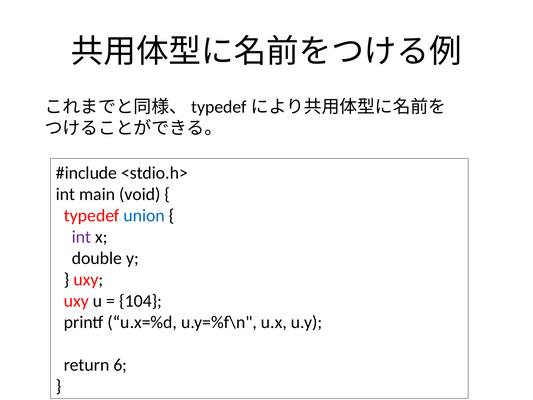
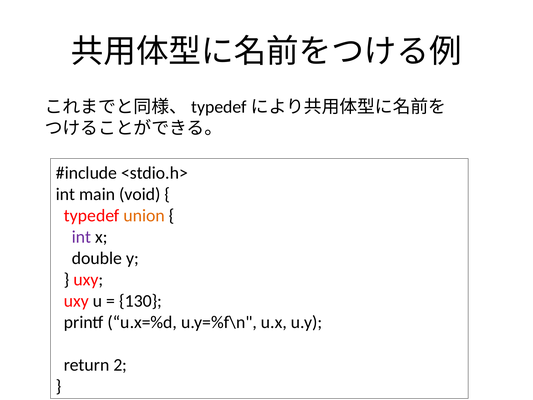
union colour: blue -> orange
104: 104 -> 130
6: 6 -> 2
